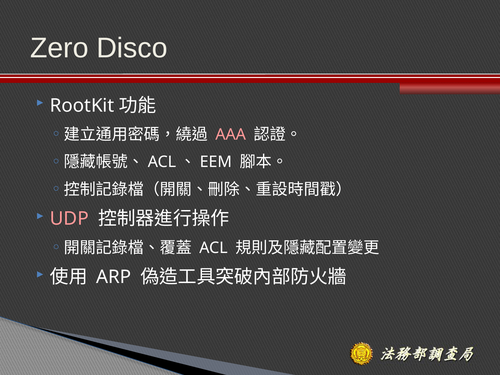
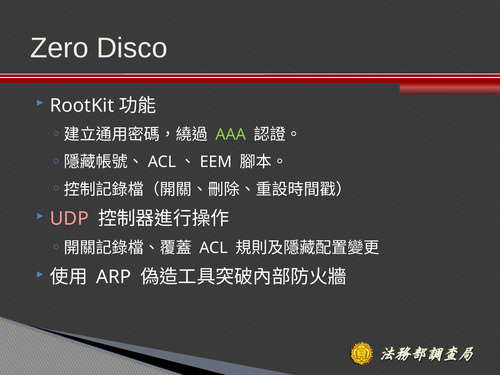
AAA colour: pink -> light green
